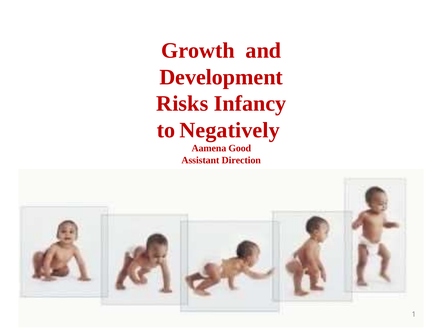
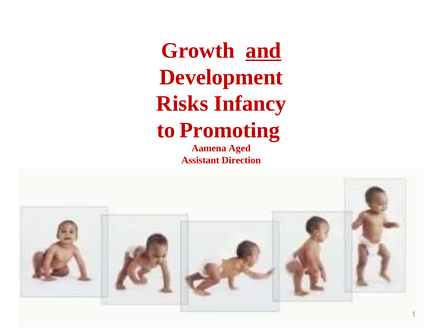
and underline: none -> present
Negatively: Negatively -> Promoting
Good: Good -> Aged
